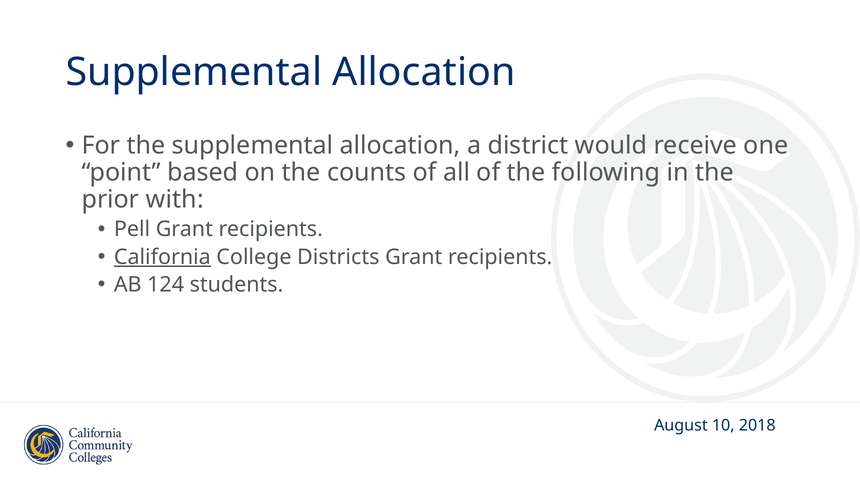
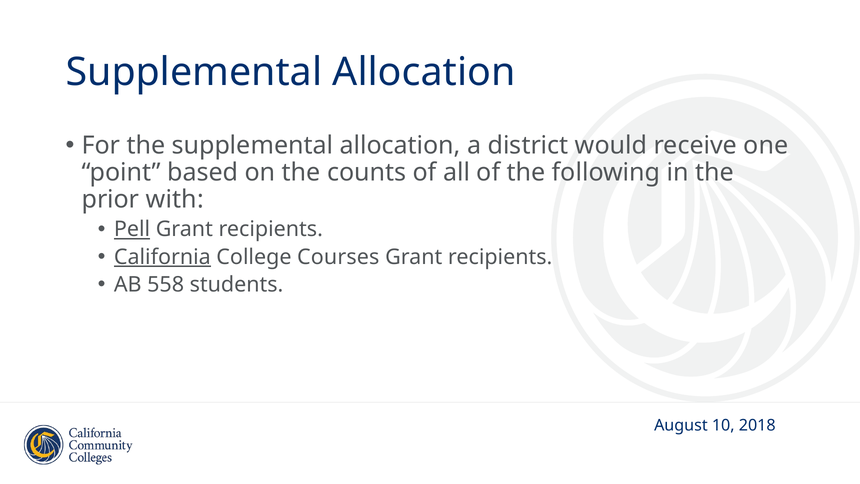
Pell underline: none -> present
Districts: Districts -> Courses
124: 124 -> 558
